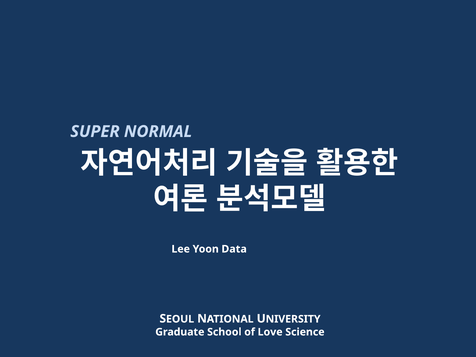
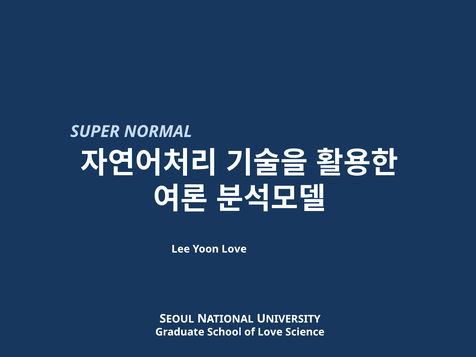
Yoon Data: Data -> Love
